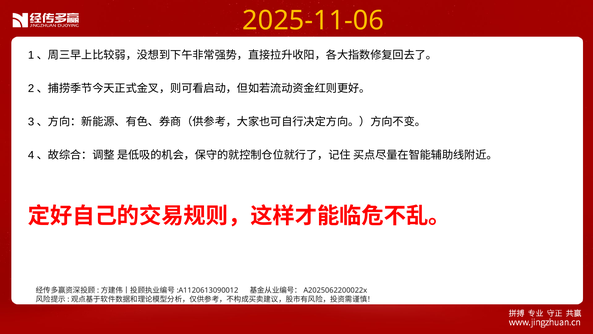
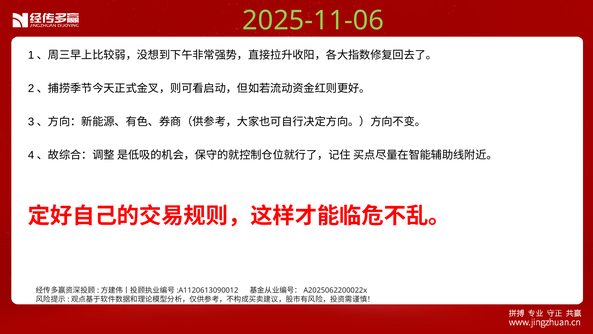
2025-11-06 colour: yellow -> light green
